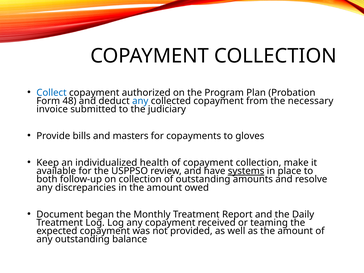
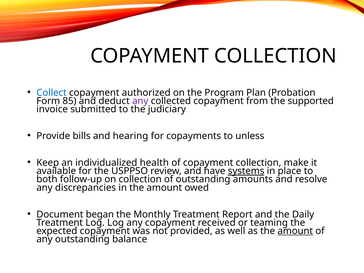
48: 48 -> 85
any at (140, 101) colour: blue -> purple
necessary: necessary -> supported
masters: masters -> hearing
gloves: gloves -> unless
amount at (295, 231) underline: none -> present
